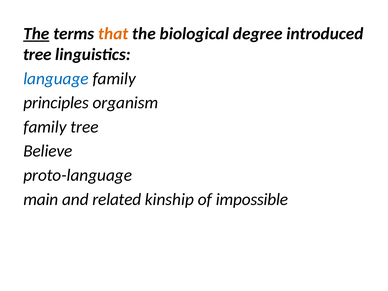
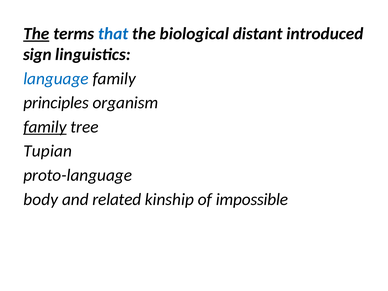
that colour: orange -> blue
degree: degree -> distant
tree at (37, 54): tree -> sign
family at (45, 127) underline: none -> present
Believe: Believe -> Tupian
main: main -> body
